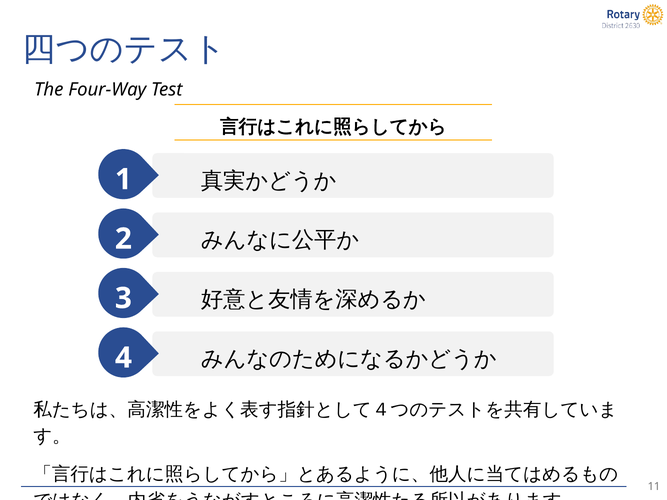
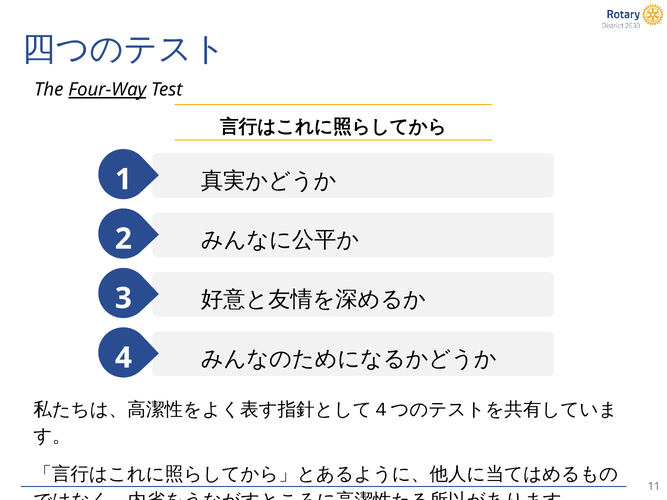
Four-Way underline: none -> present
